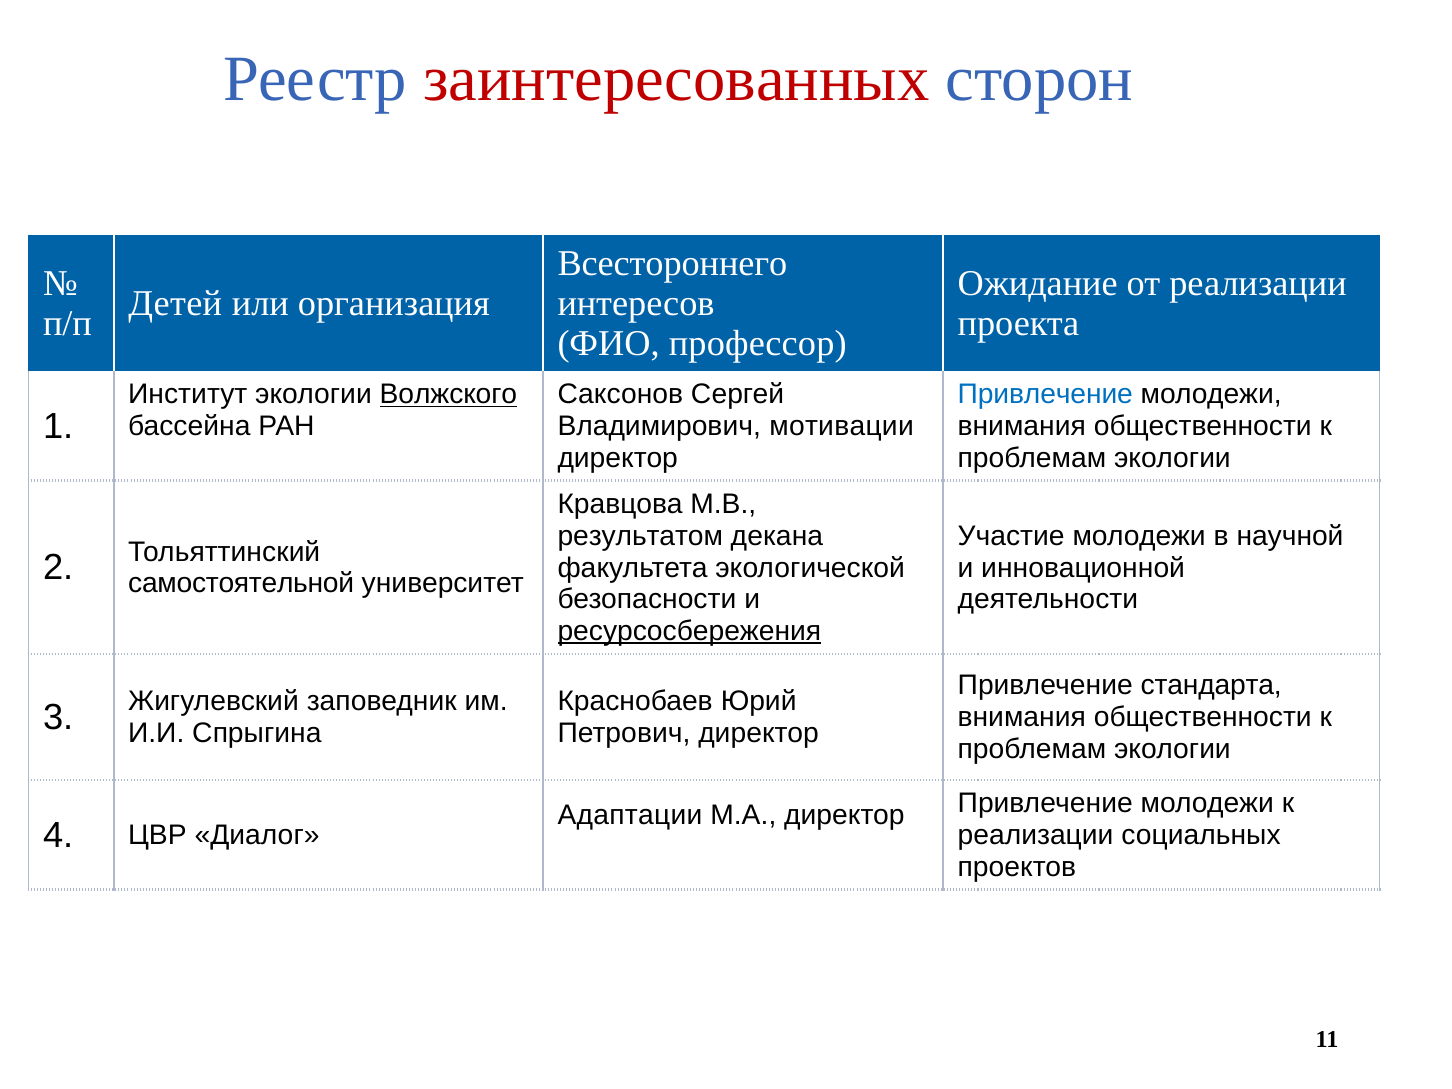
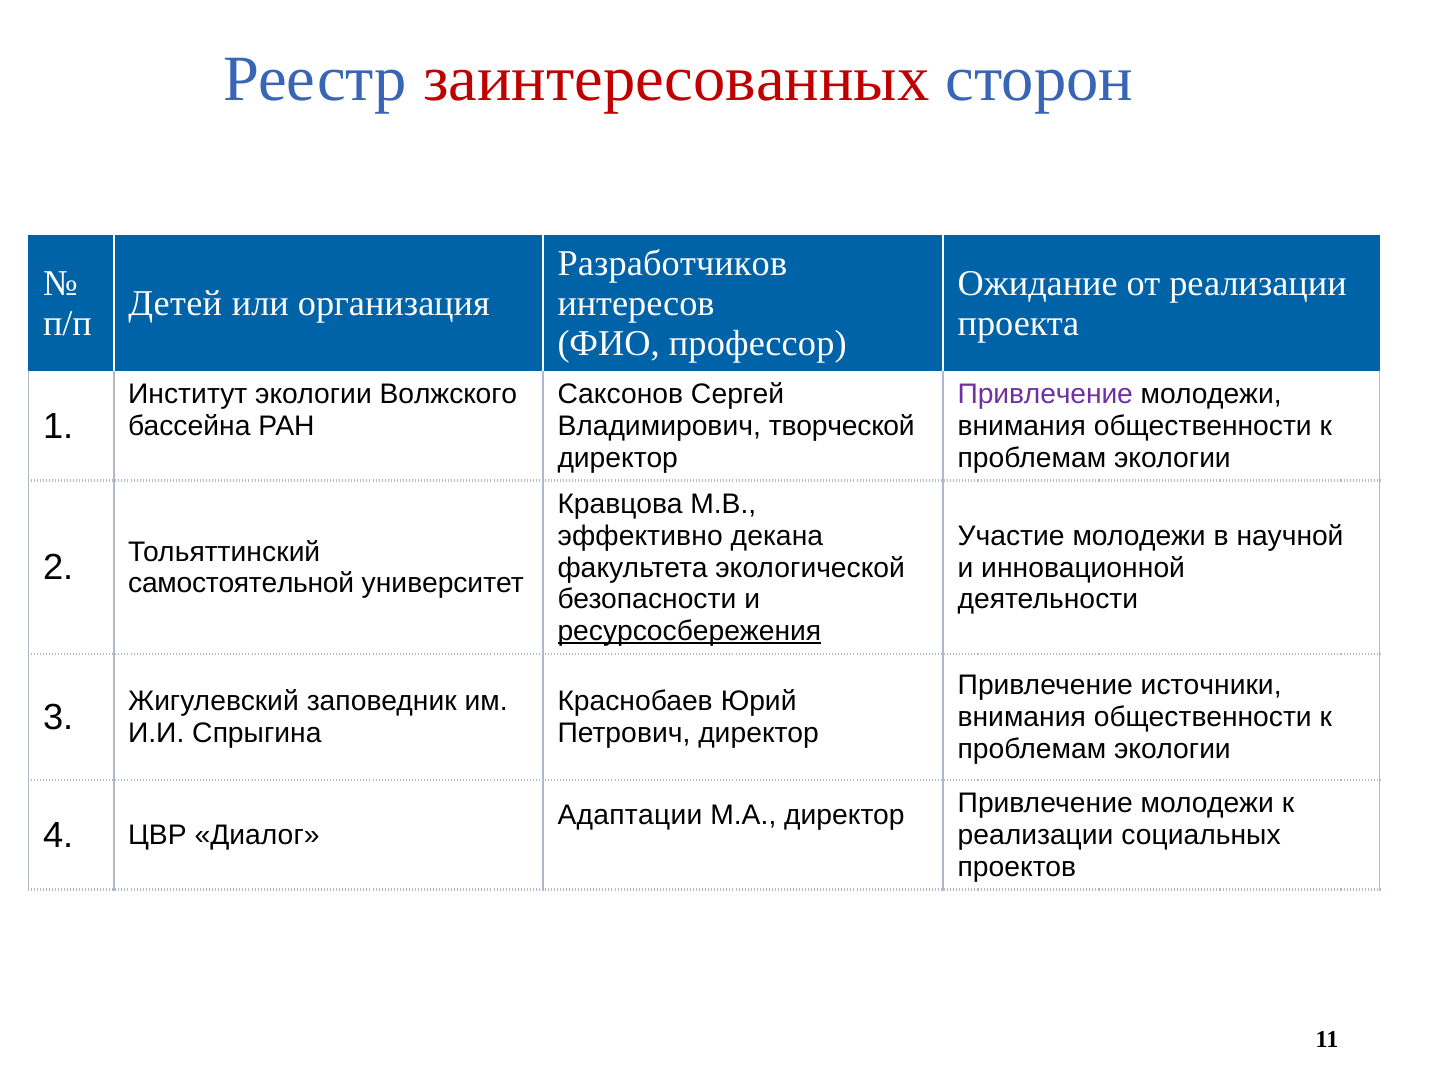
Всестороннего: Всестороннего -> Разработчиков
Волжского underline: present -> none
Привлечение at (1045, 394) colour: blue -> purple
мотивации: мотивации -> творческой
результатом: результатом -> эффективно
стандарта: стандарта -> источники
